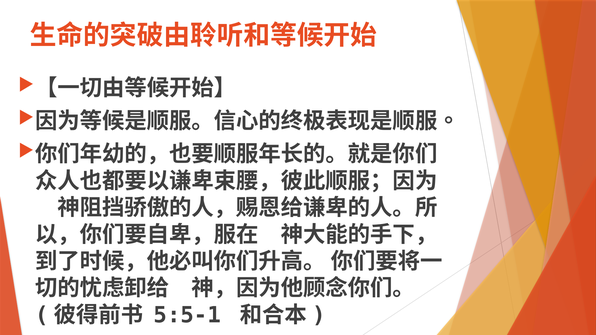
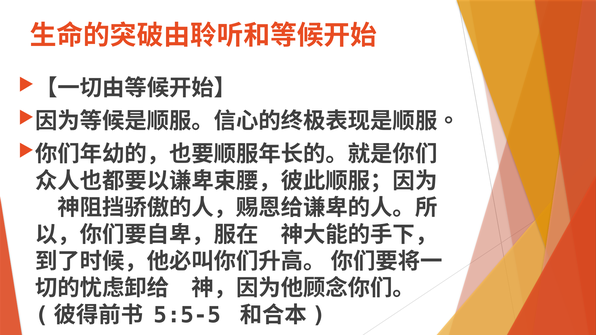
5:5-1: 5:5-1 -> 5:5-5
